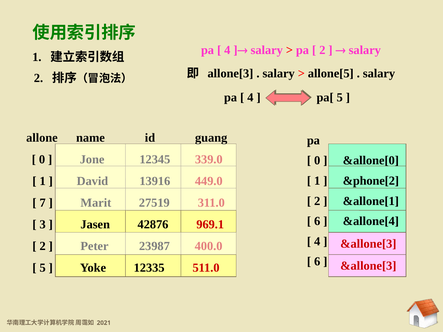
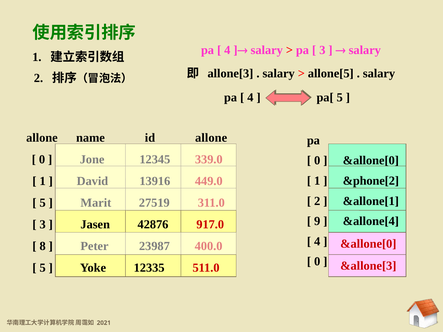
2 at (322, 50): 2 -> 3
id guang: guang -> allone
7 at (43, 203): 7 -> 5
6 at (317, 221): 6 -> 9
969.1: 969.1 -> 917.0
&allone[3 at (368, 244): &allone[3 -> &allone[0
2 at (43, 246): 2 -> 8
6 at (317, 262): 6 -> 0
